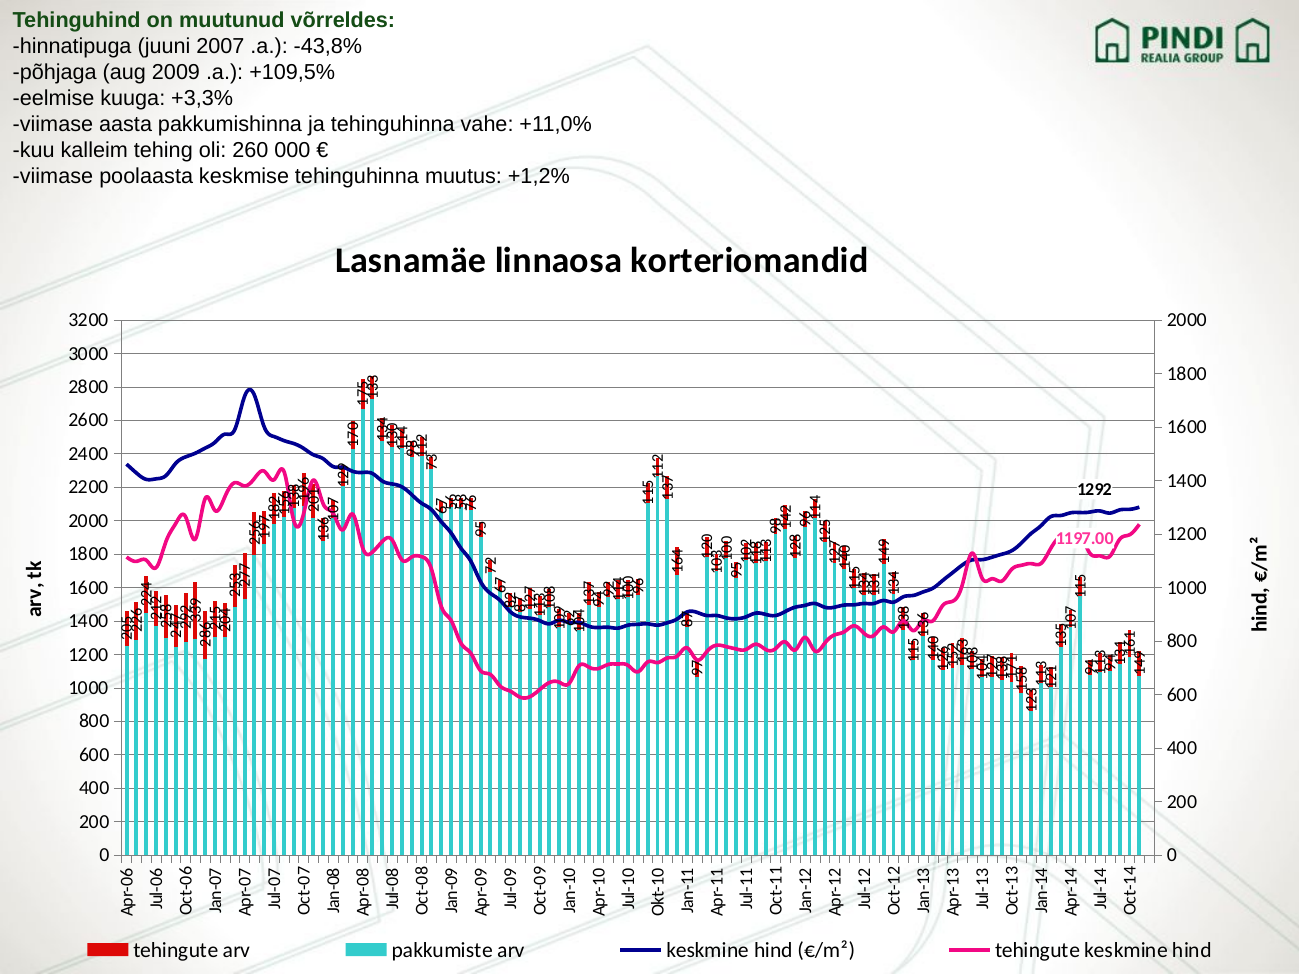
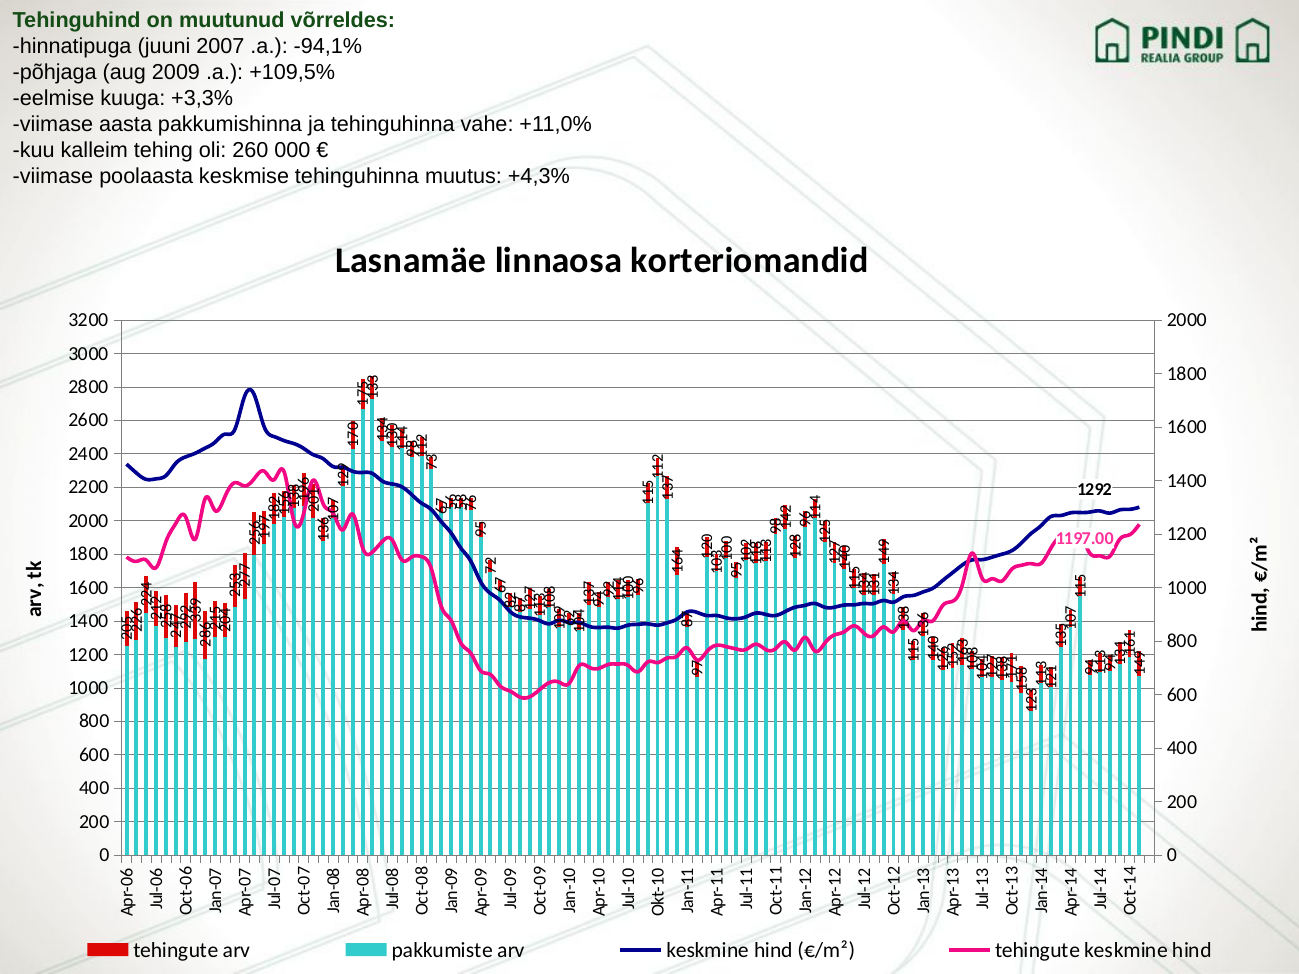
-43,8%: -43,8% -> -94,1%
+1,2%: +1,2% -> +4,3%
